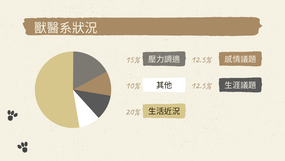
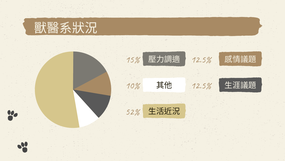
20%: 20% -> 52%
